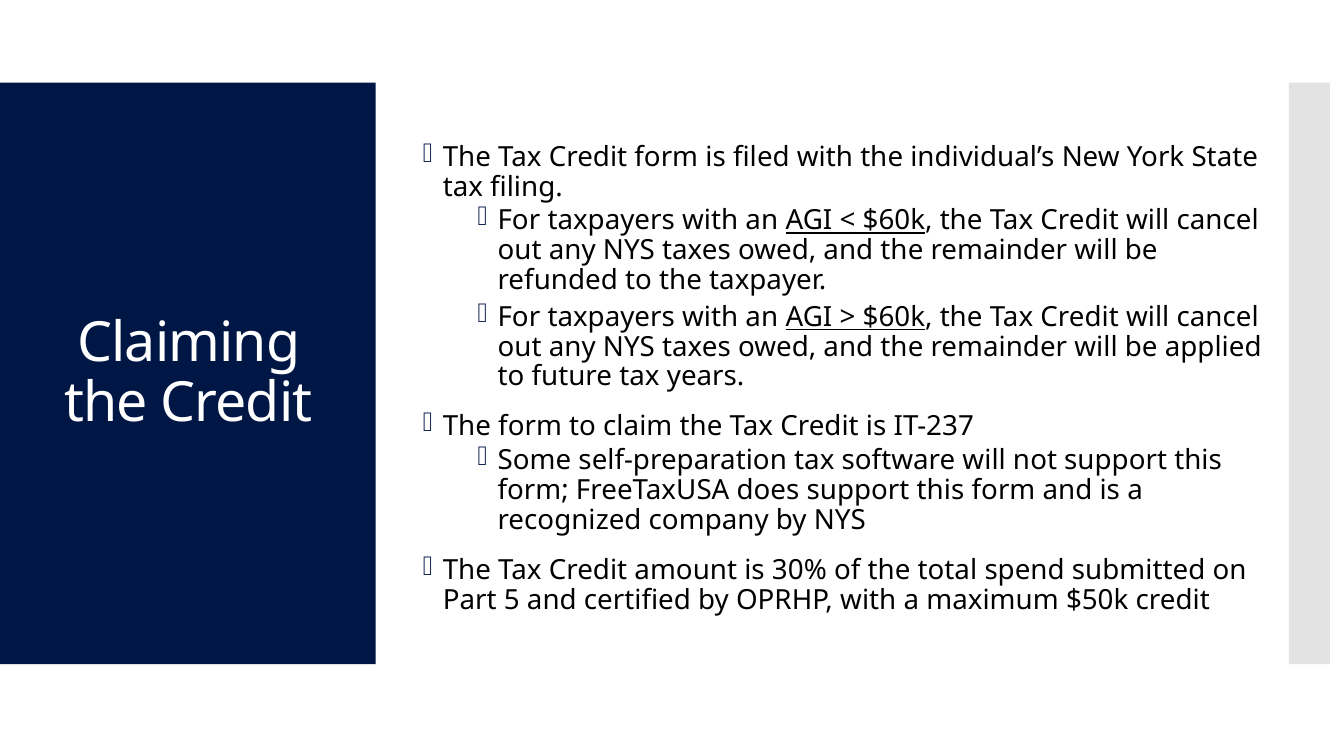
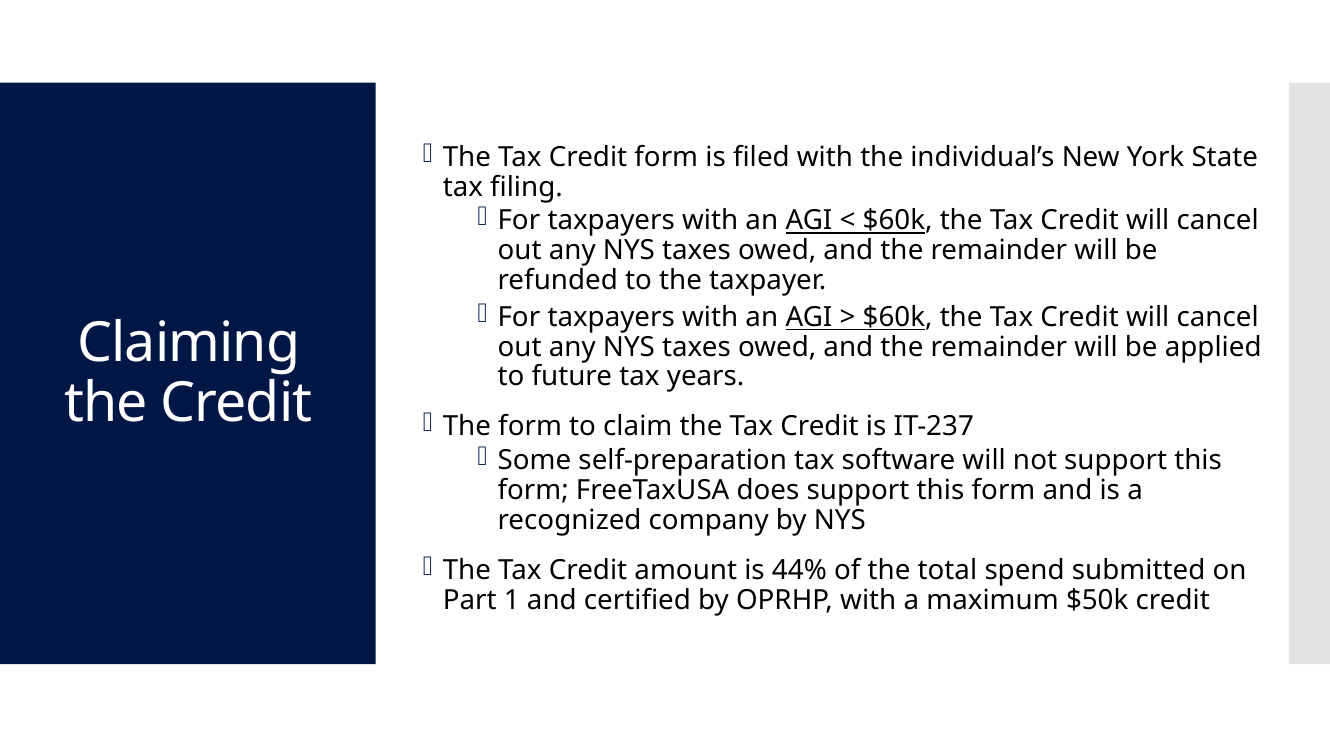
30%: 30% -> 44%
5: 5 -> 1
